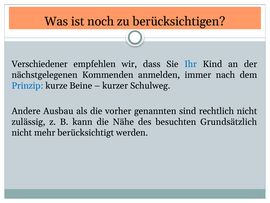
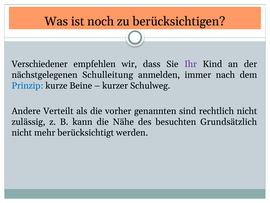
Ihr colour: blue -> purple
Kommenden: Kommenden -> Schulleitung
Ausbau: Ausbau -> Verteilt
